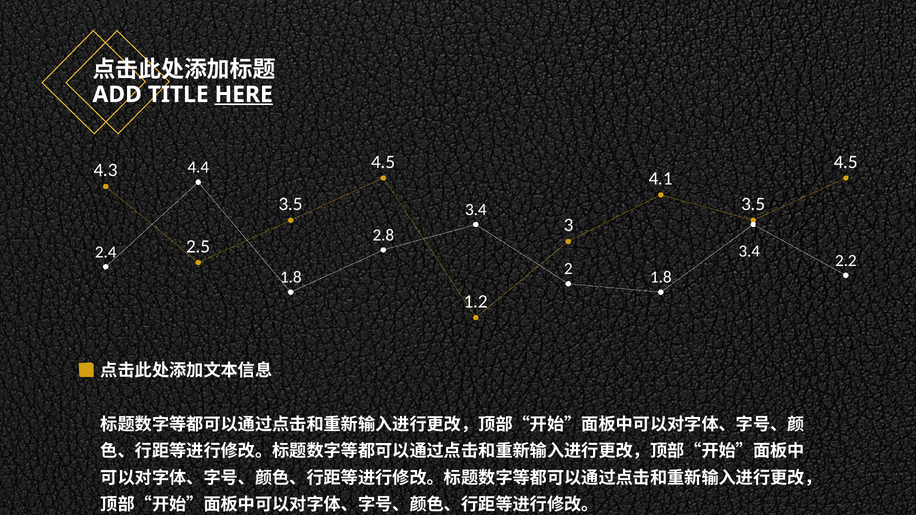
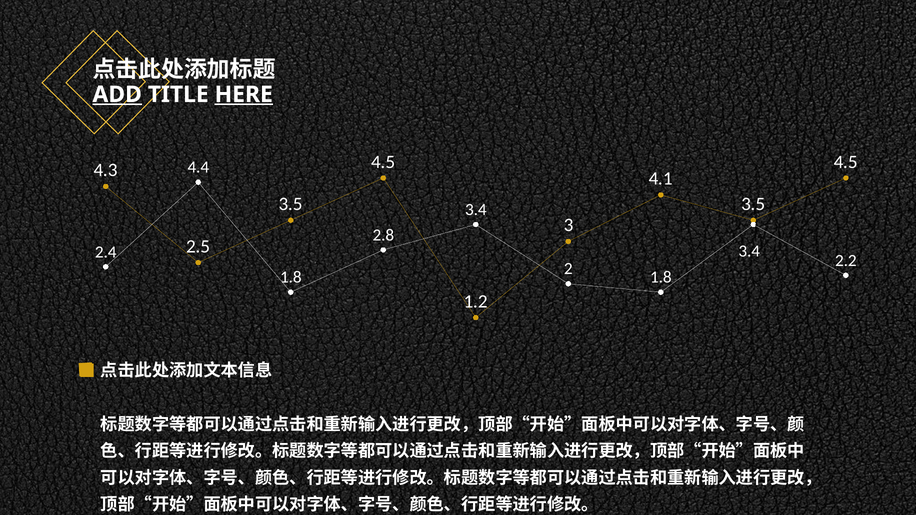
ADD underline: none -> present
